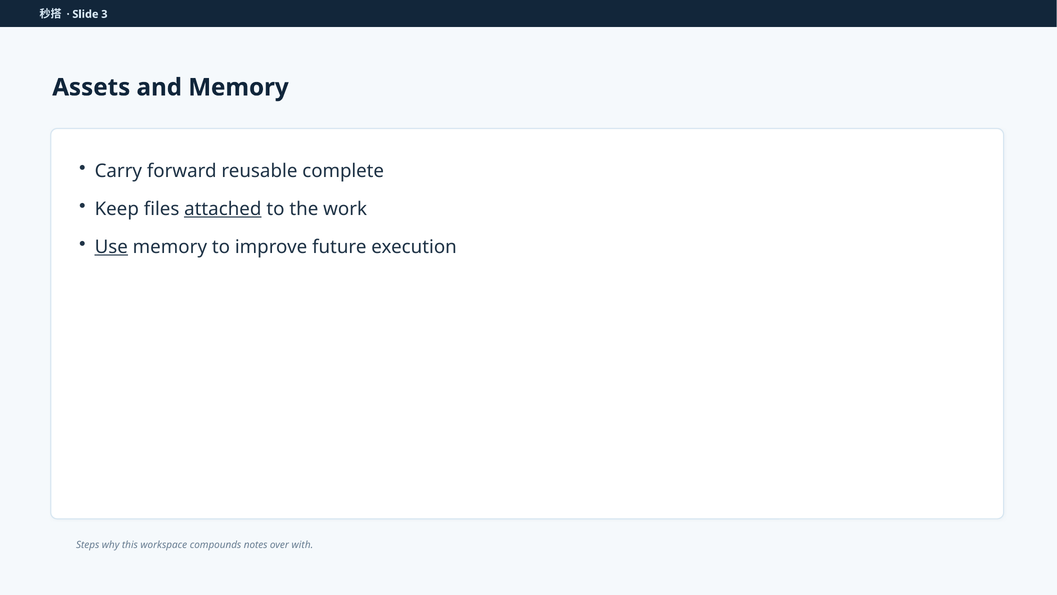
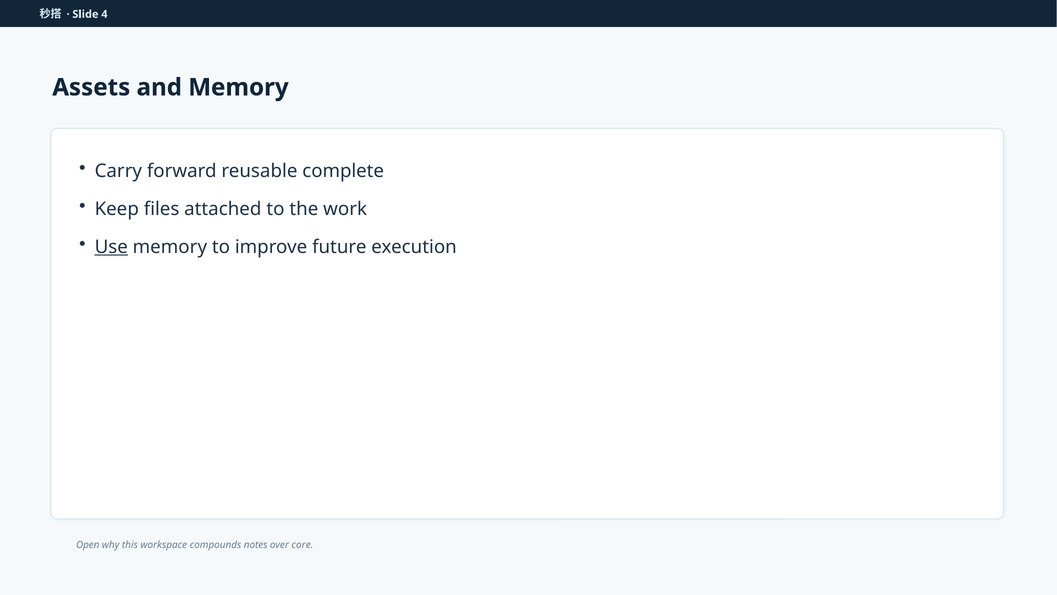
3: 3 -> 4
attached underline: present -> none
Steps: Steps -> Open
with: with -> core
